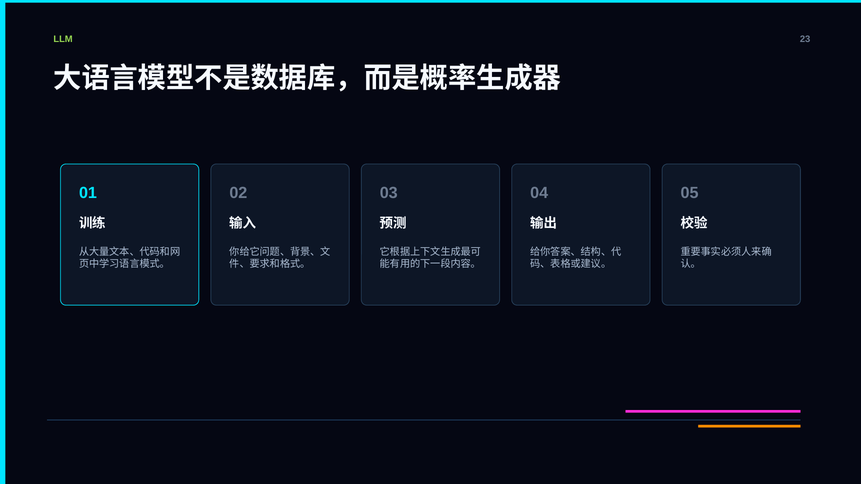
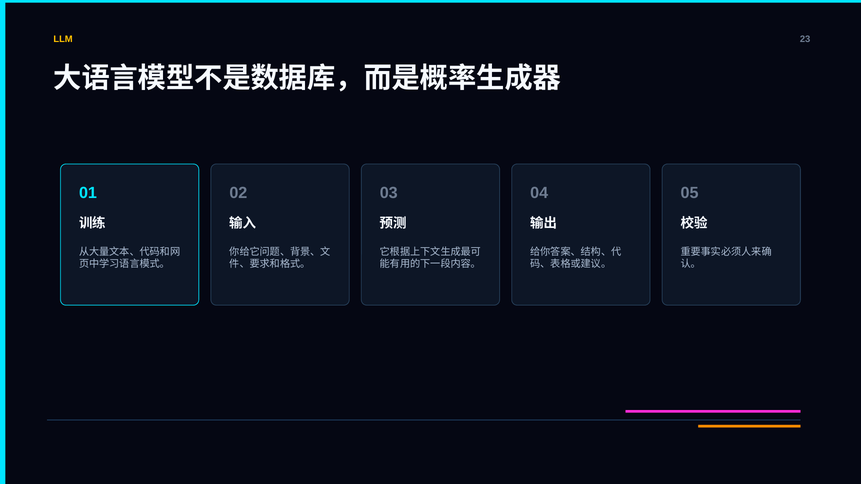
LLM colour: light green -> yellow
